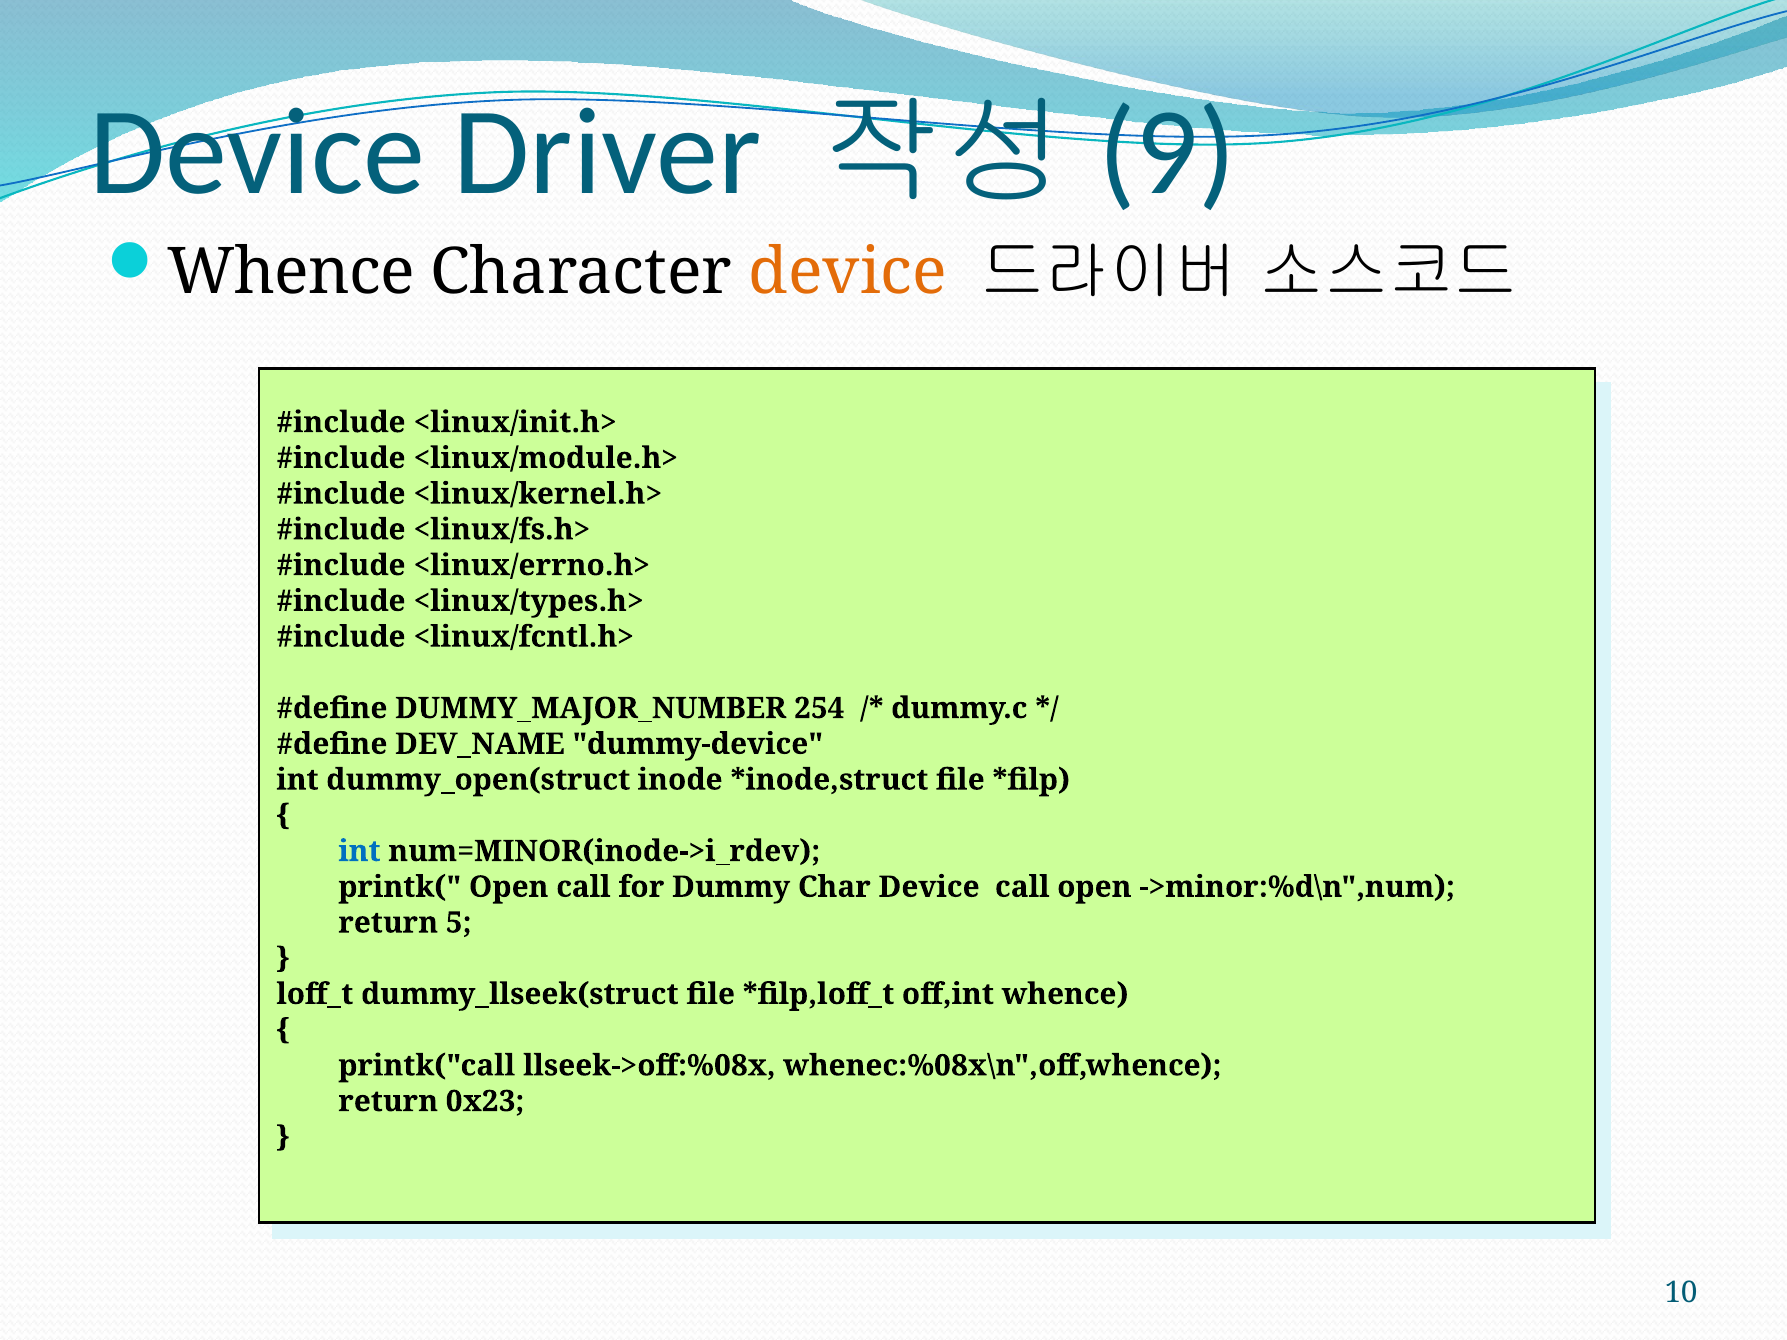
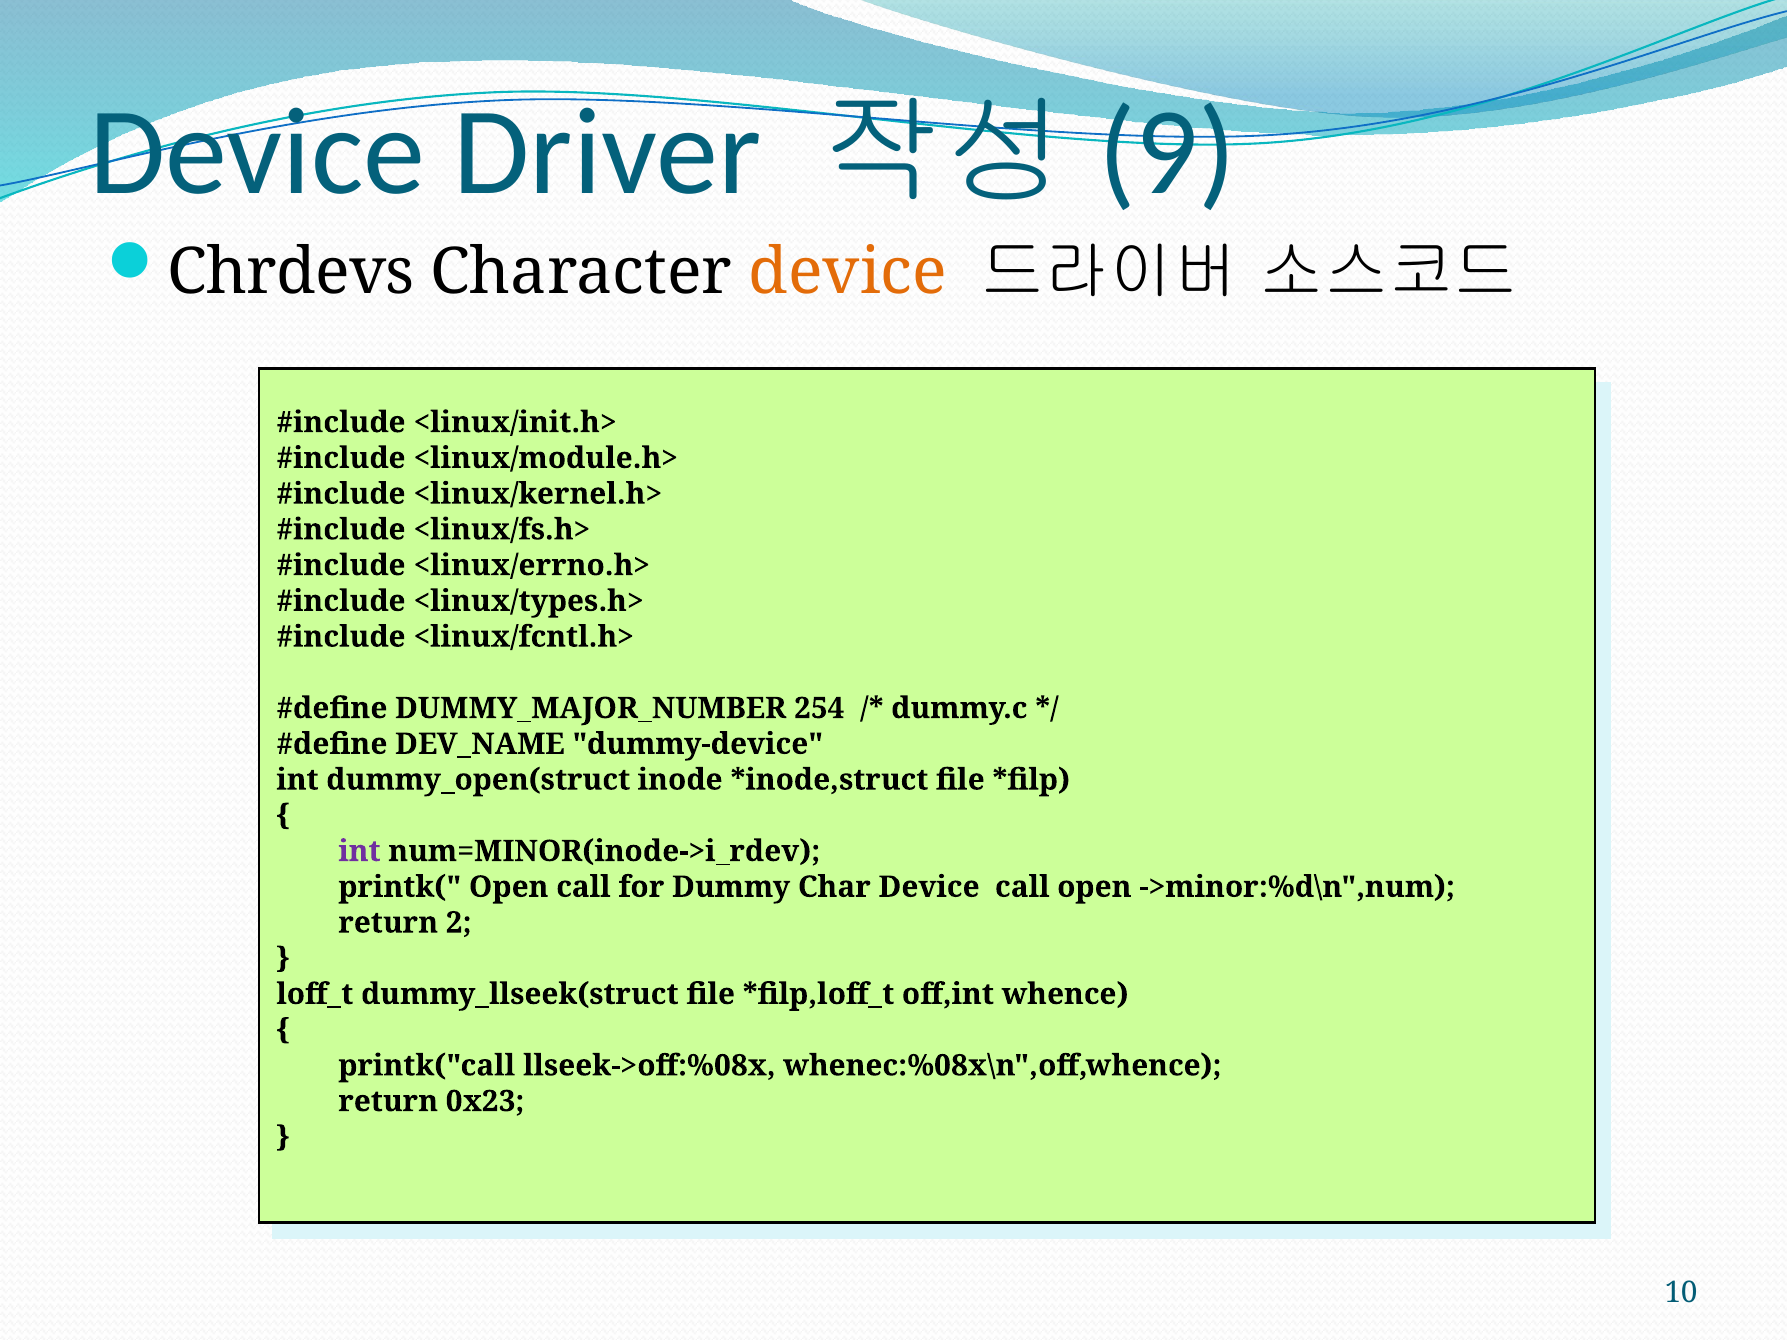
Whence at (291, 273): Whence -> Chrdevs
int at (359, 851) colour: blue -> purple
5: 5 -> 2
